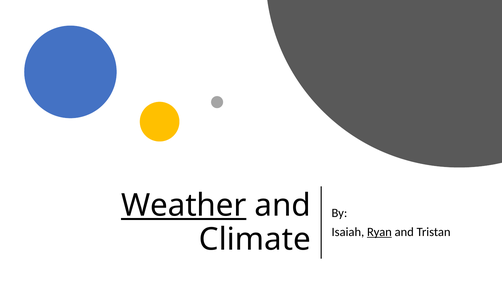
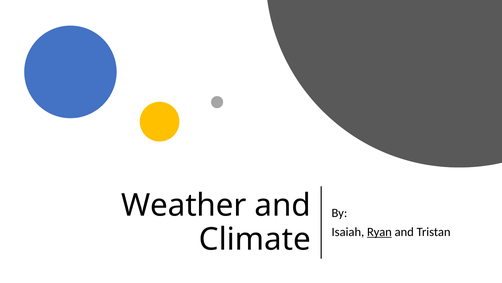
Weather underline: present -> none
